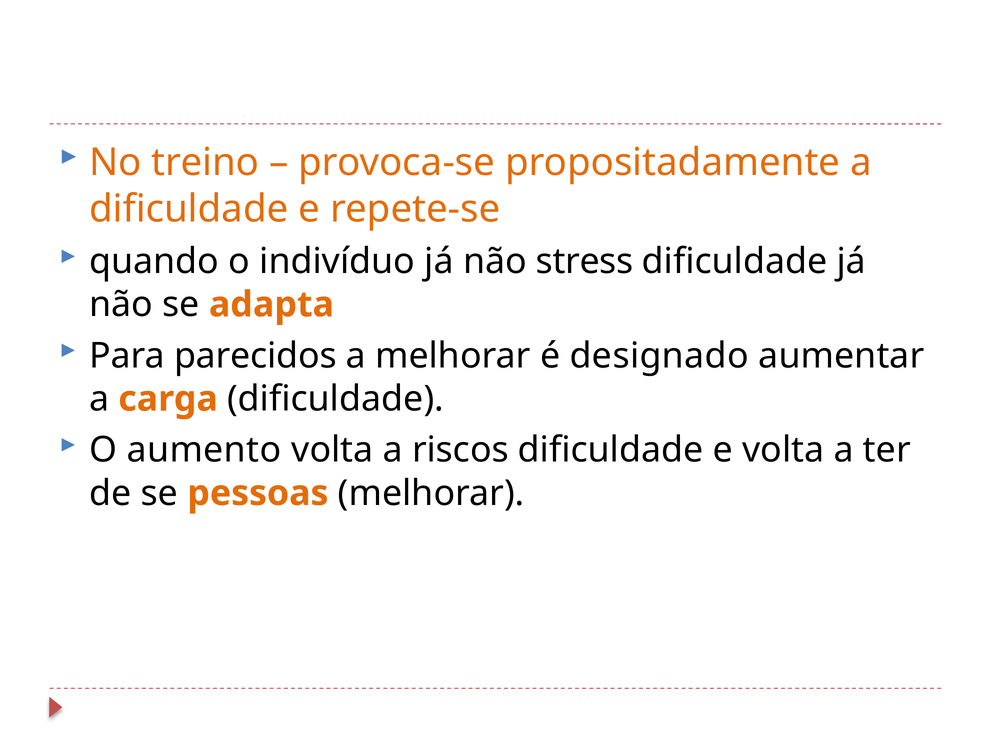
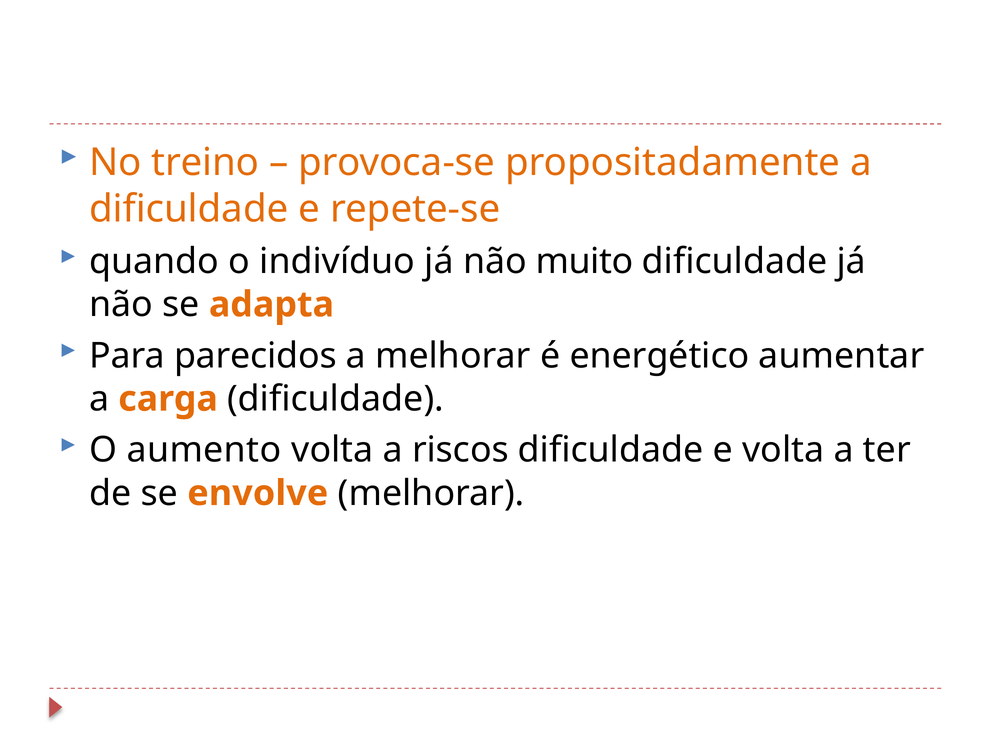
stress: stress -> muito
designado: designado -> energético
pessoas: pessoas -> envolve
